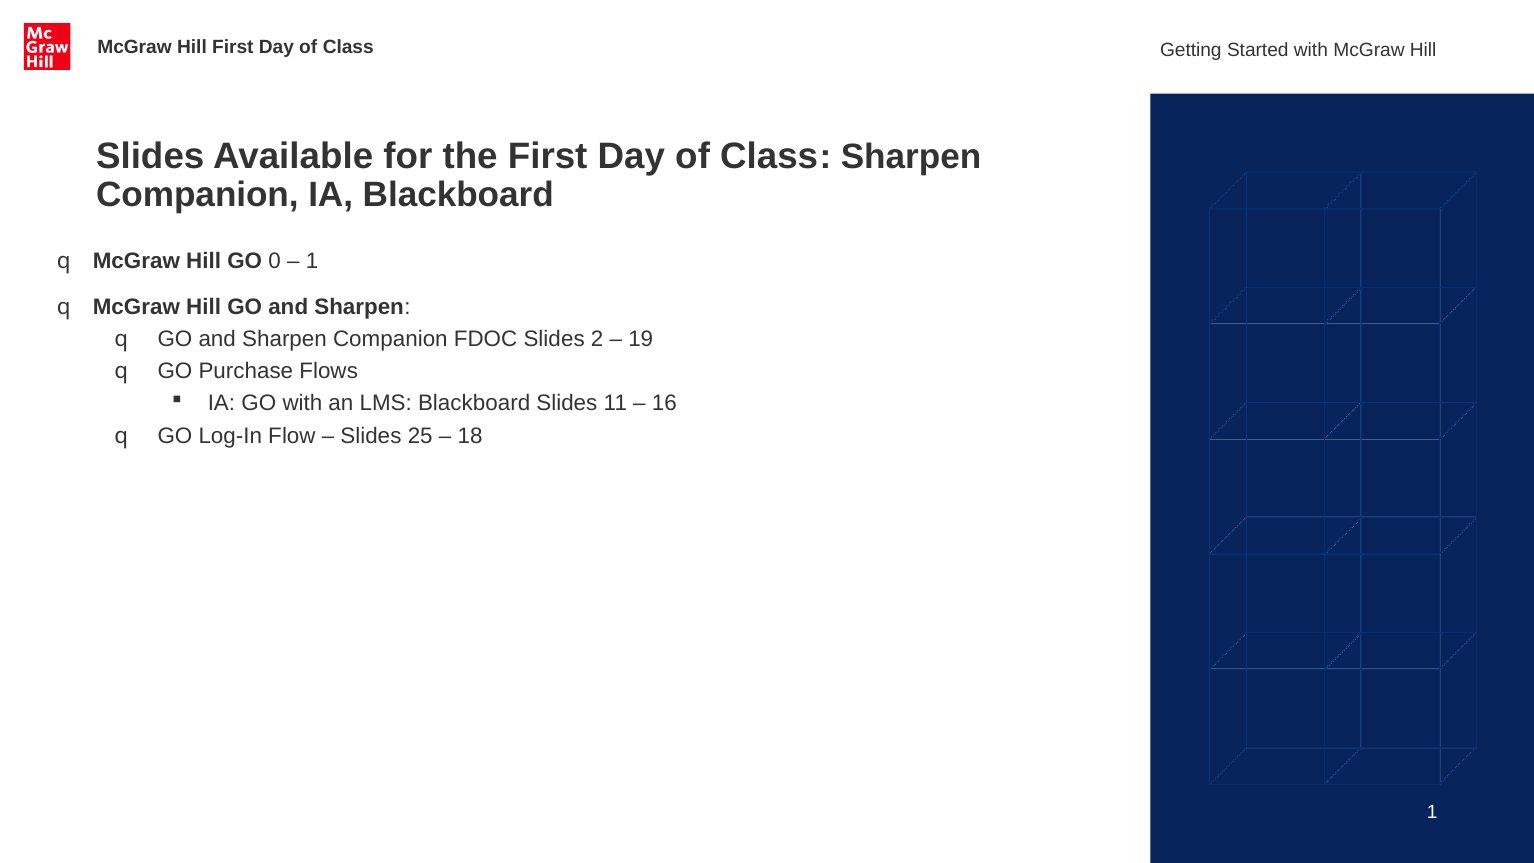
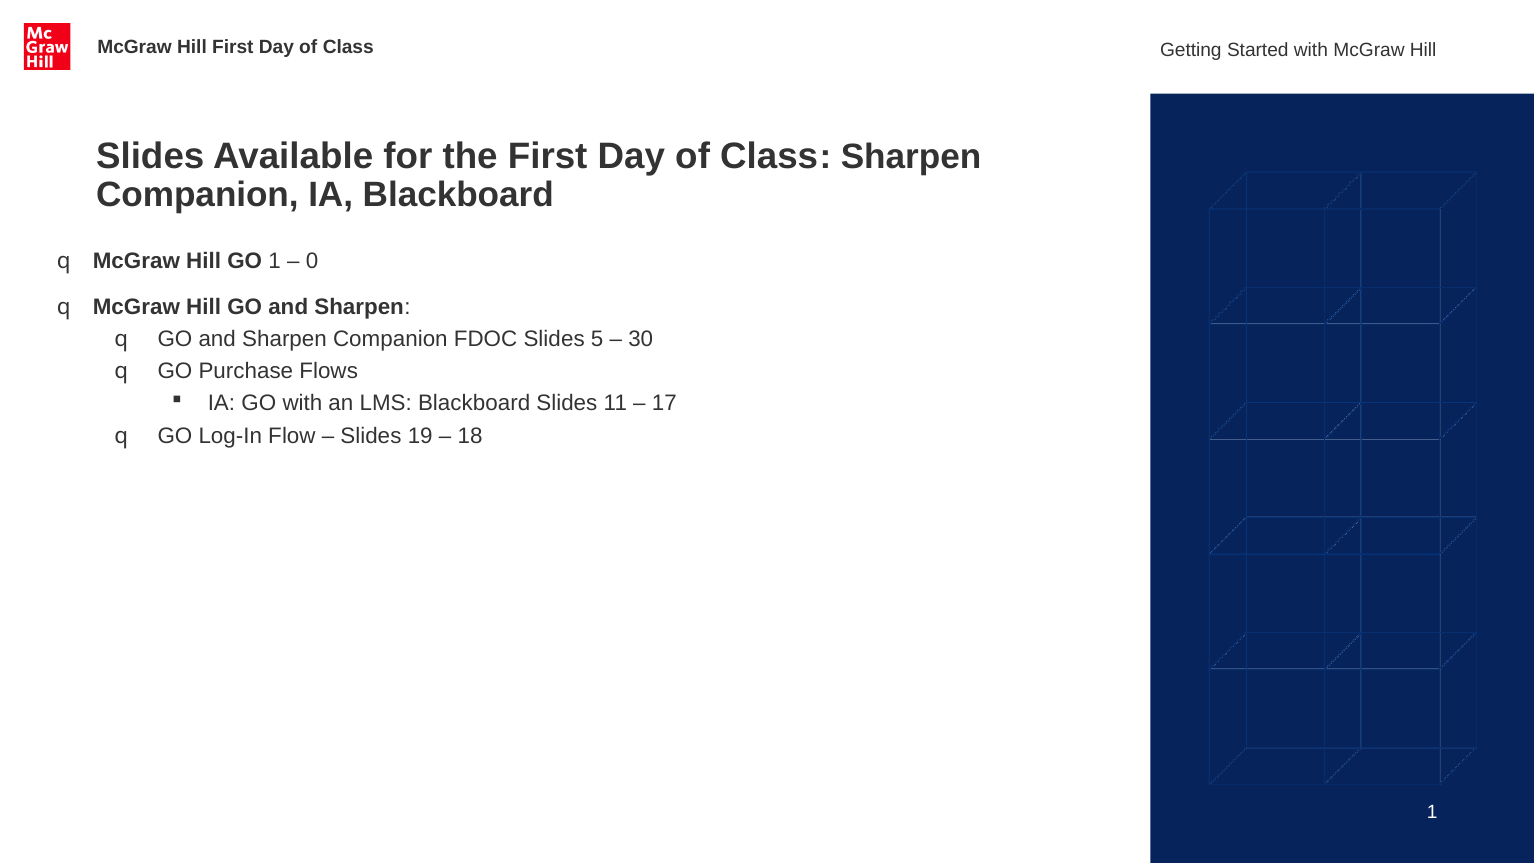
GO 0: 0 -> 1
1 at (312, 261): 1 -> 0
2: 2 -> 5
19: 19 -> 30
16: 16 -> 17
25: 25 -> 19
